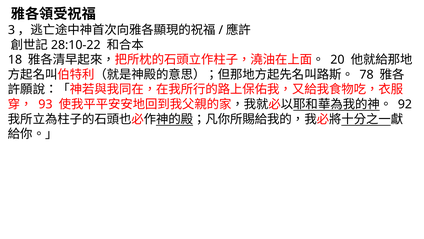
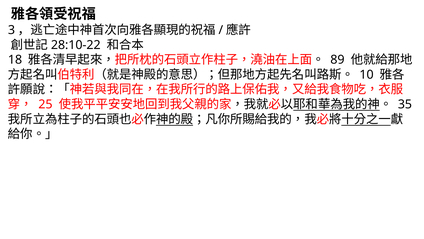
20: 20 -> 89
78: 78 -> 10
93: 93 -> 25
92: 92 -> 35
